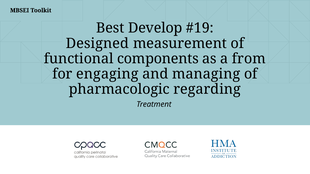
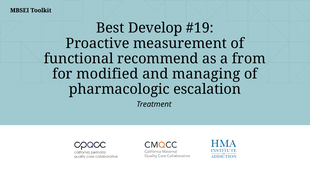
Designed: Designed -> Proactive
components: components -> recommend
engaging: engaging -> modified
regarding: regarding -> escalation
